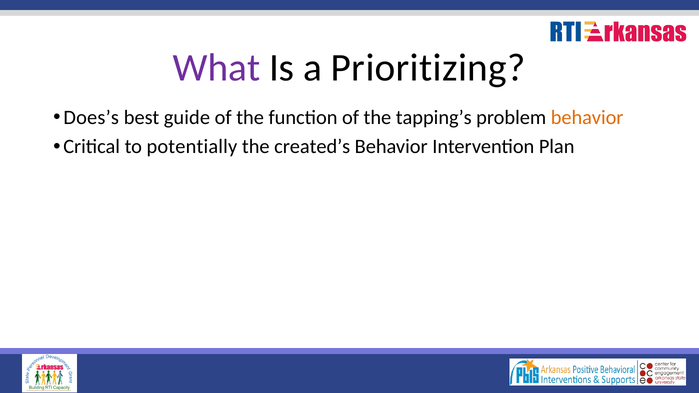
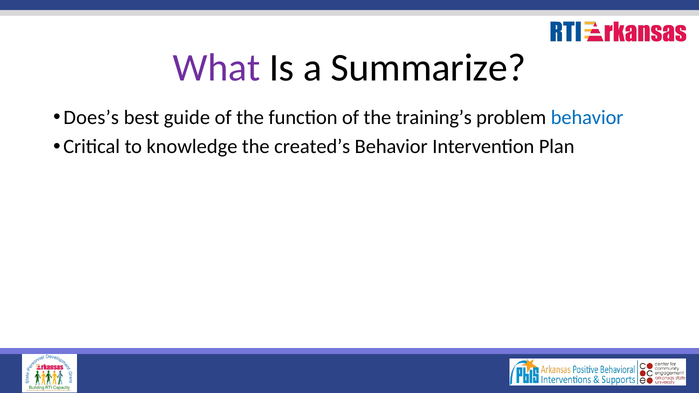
Prioritizing: Prioritizing -> Summarize
tapping’s: tapping’s -> training’s
behavior at (587, 118) colour: orange -> blue
potentially: potentially -> knowledge
